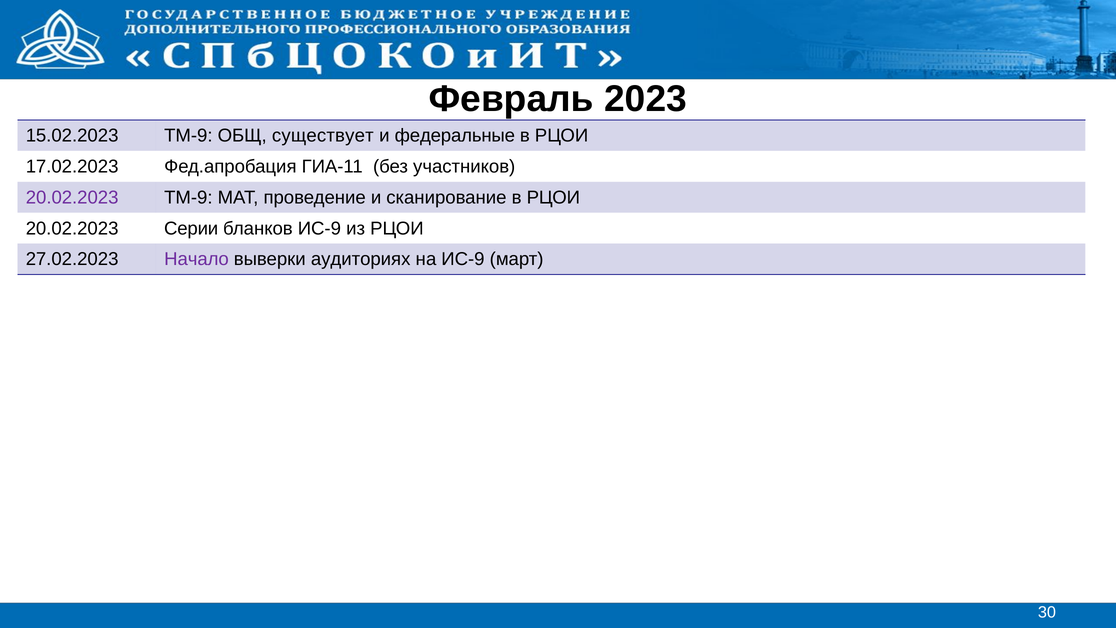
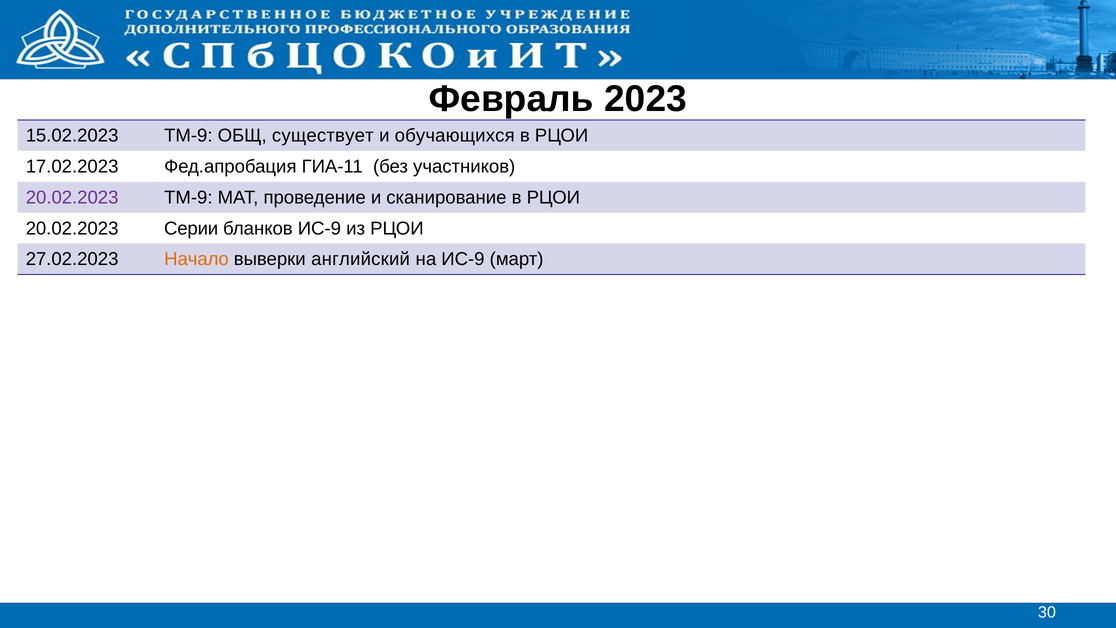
федеральные: федеральные -> обучающихся
Начало colour: purple -> orange
аудиториях: аудиториях -> английский
